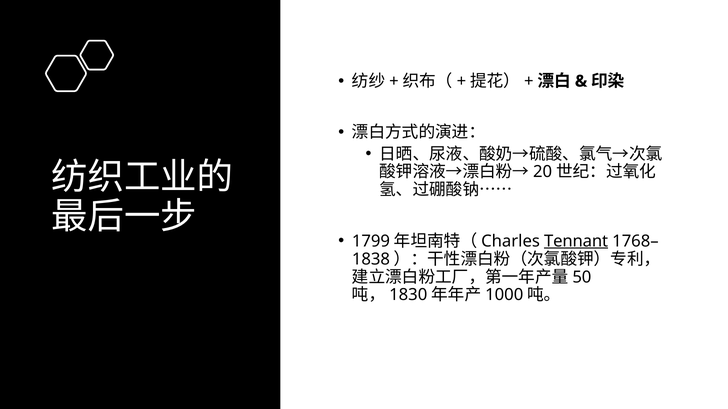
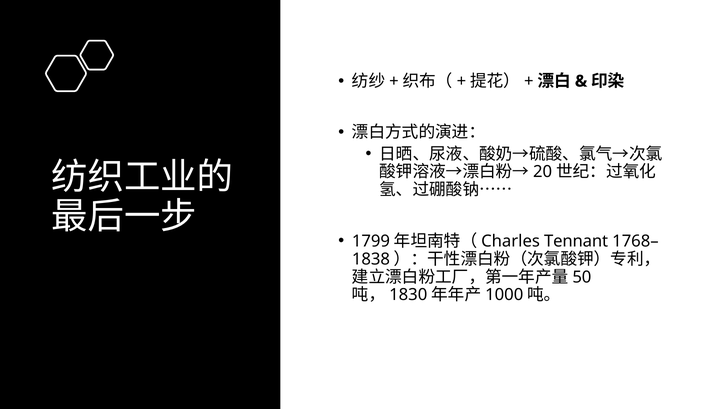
Tennant underline: present -> none
